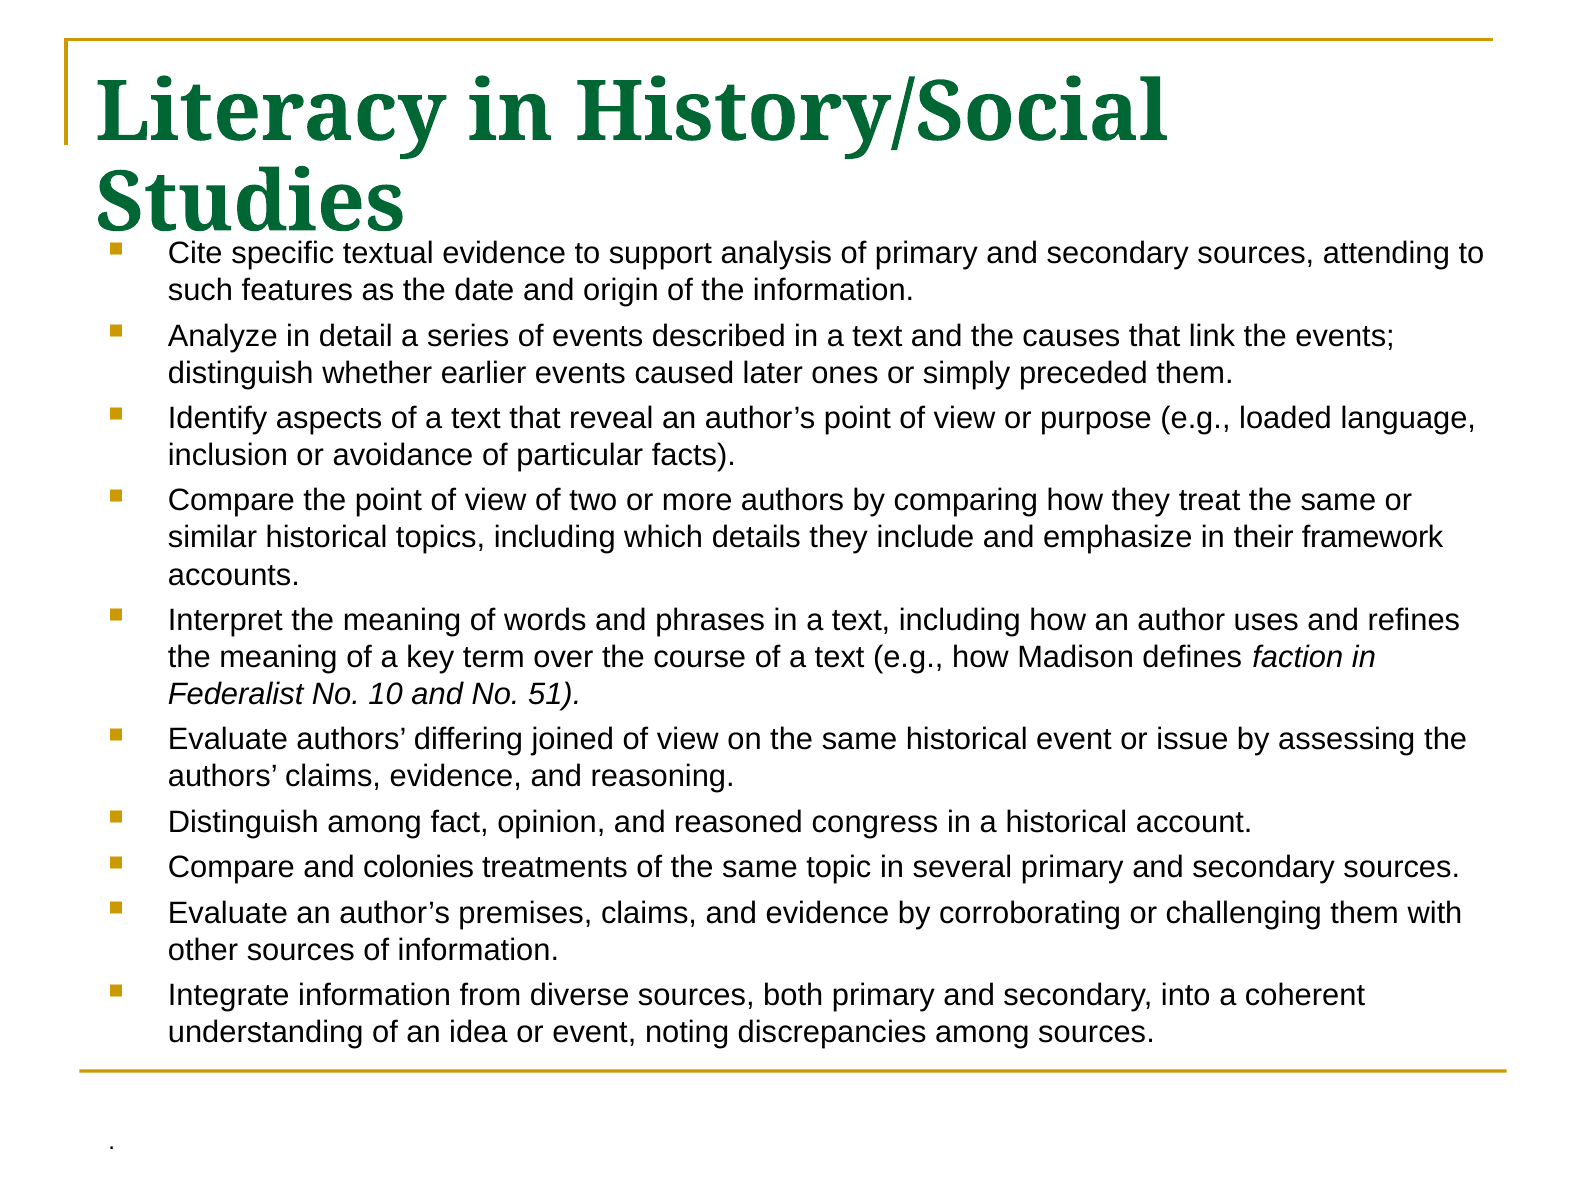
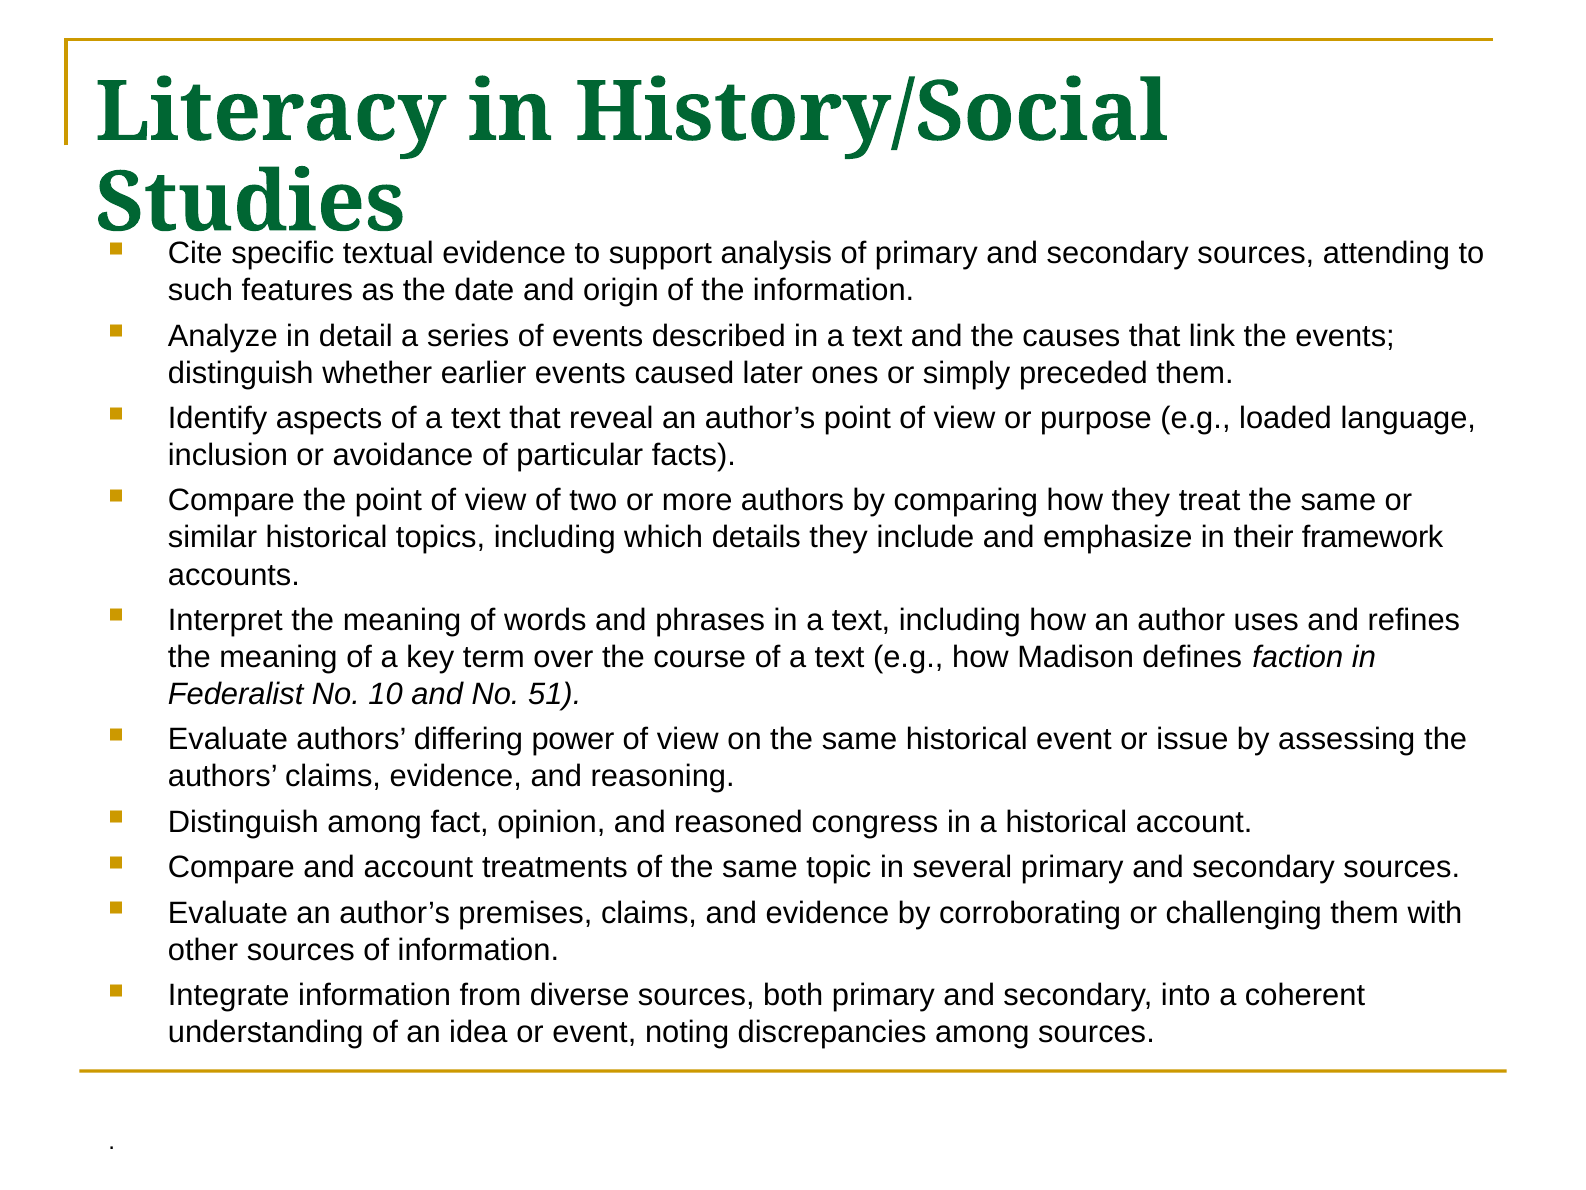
joined: joined -> power
and colonies: colonies -> account
